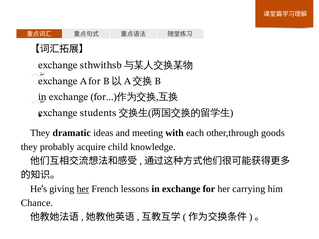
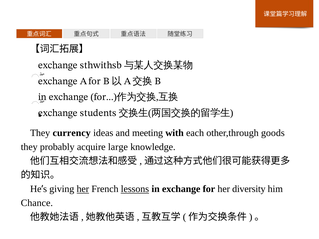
dramatic: dramatic -> currency
child: child -> large
lessons underline: none -> present
carrying: carrying -> diversity
